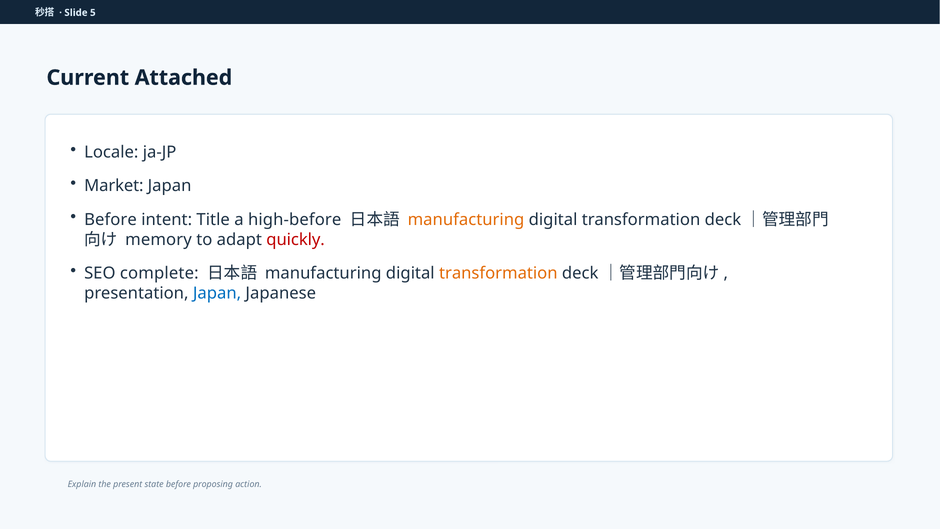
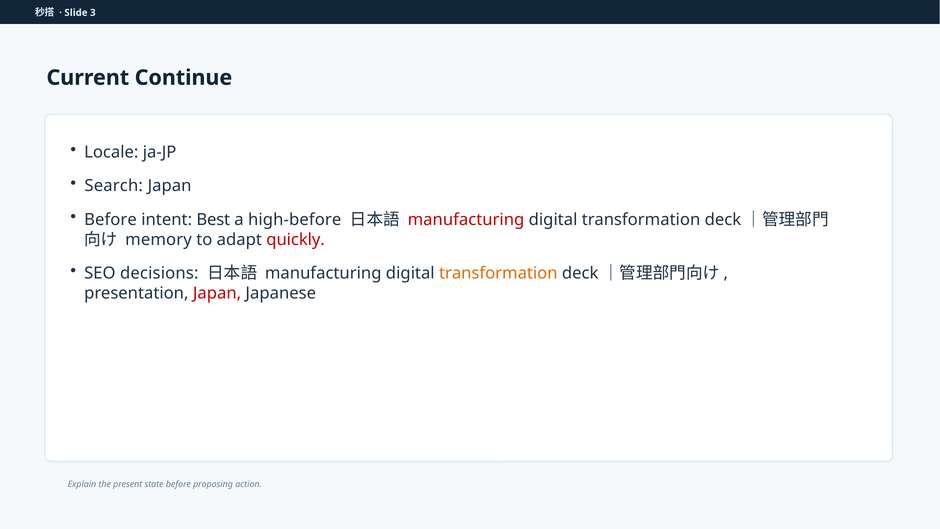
5: 5 -> 3
Attached: Attached -> Continue
Market: Market -> Search
Title: Title -> Best
manufacturing at (466, 220) colour: orange -> red
complete: complete -> decisions
Japan at (217, 293) colour: blue -> red
